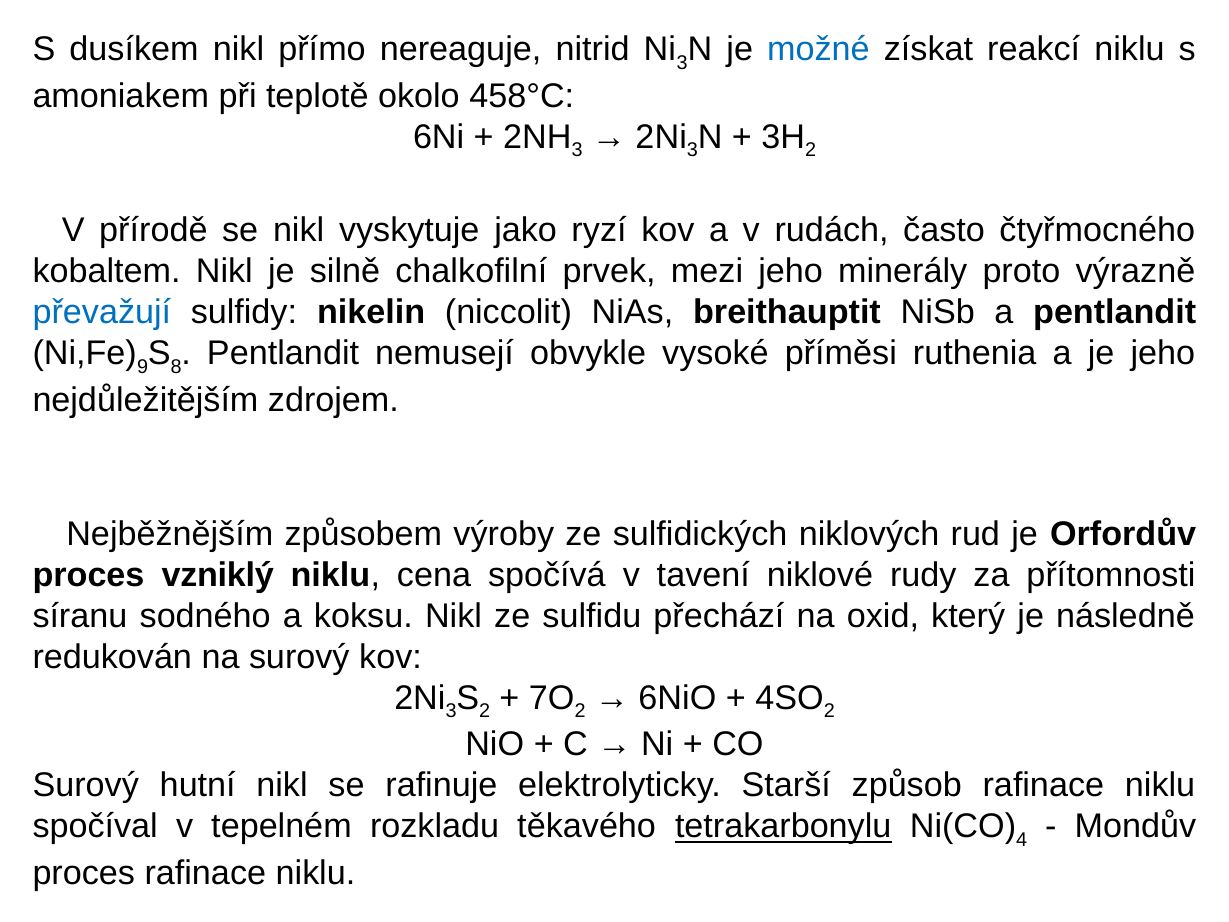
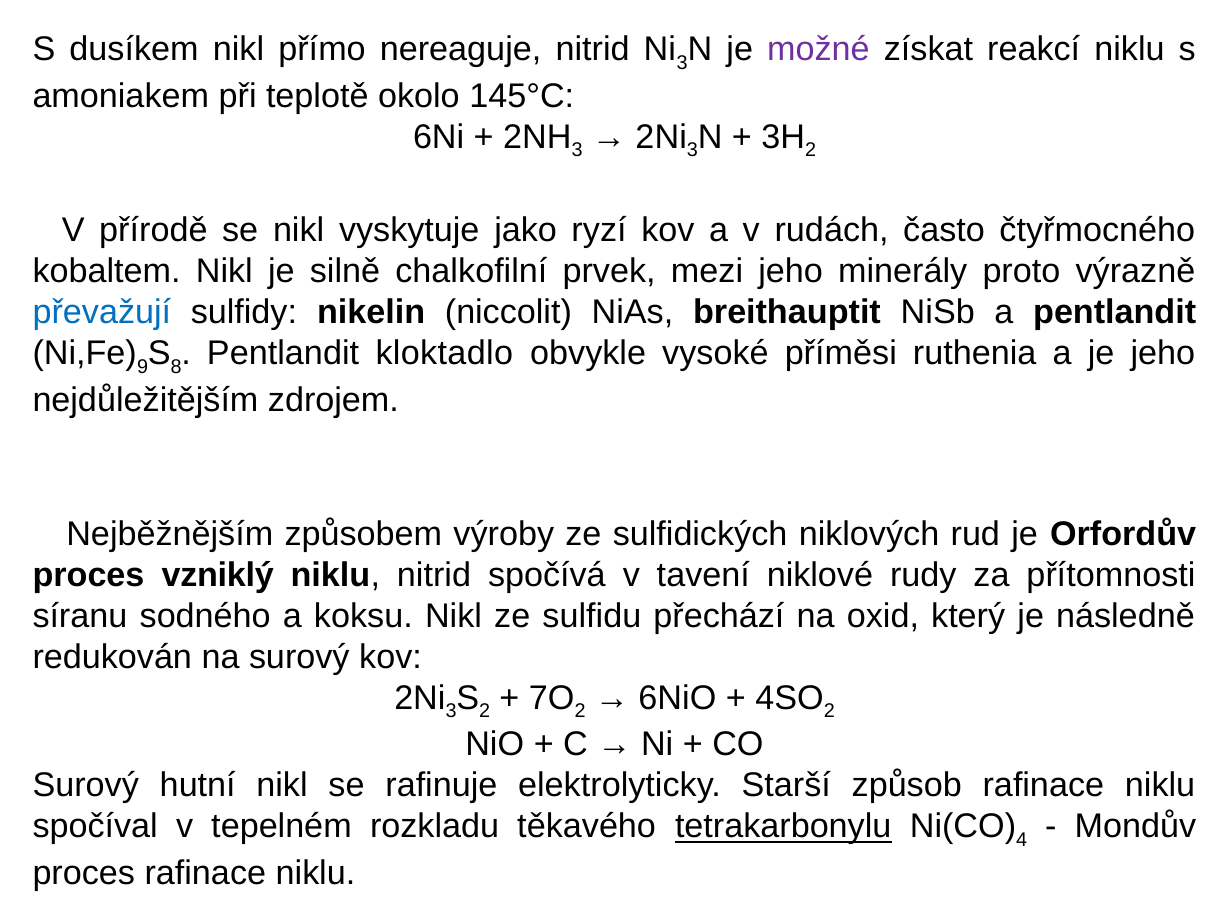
možné colour: blue -> purple
458°C: 458°C -> 145°C
nemusejí: nemusejí -> kloktadlo
niklu cena: cena -> nitrid
